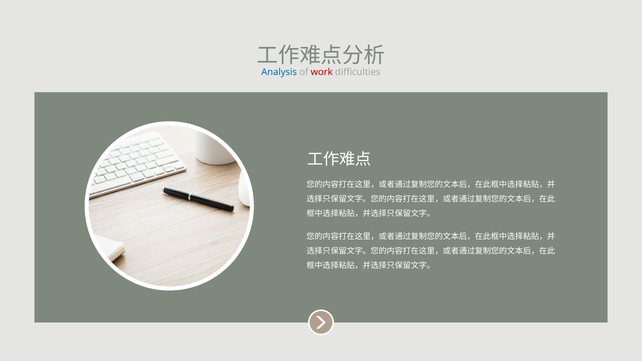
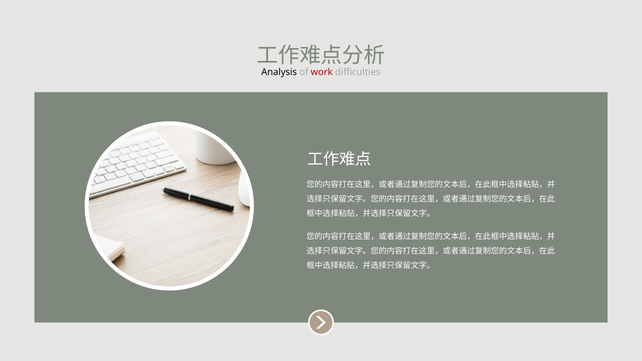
Analysis colour: blue -> black
